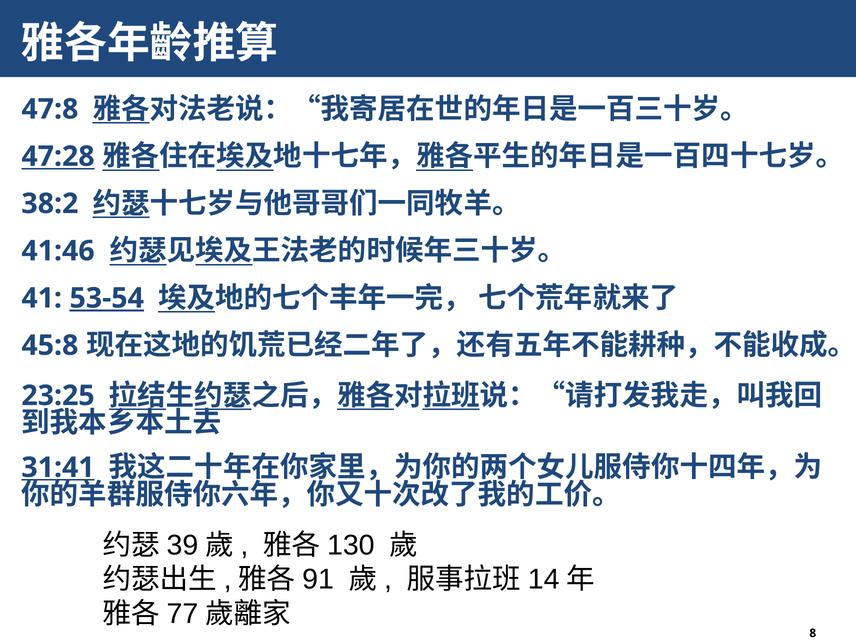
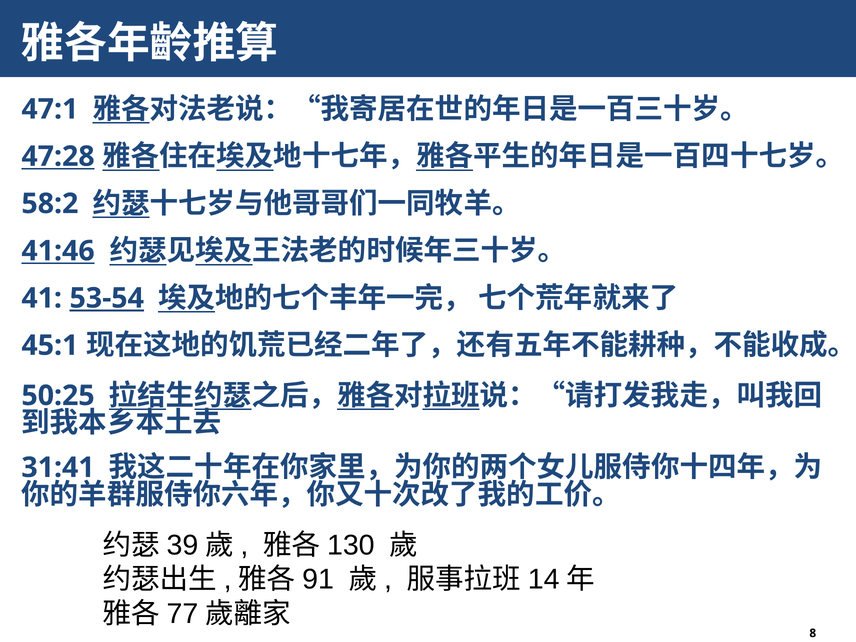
47:8: 47:8 -> 47:1
38:2: 38:2 -> 58:2
41:46 underline: none -> present
45:8: 45:8 -> 45:1
23:25: 23:25 -> 50:25
31:41 underline: present -> none
